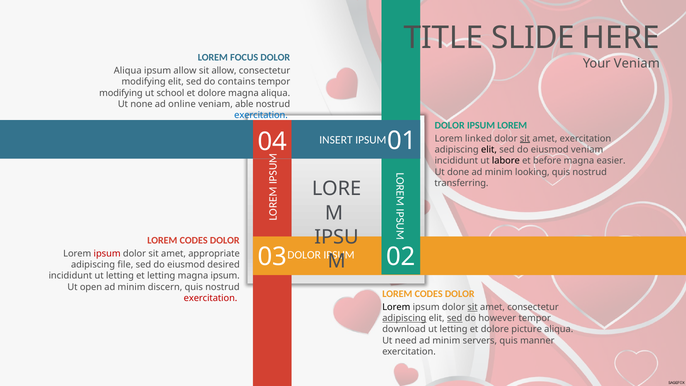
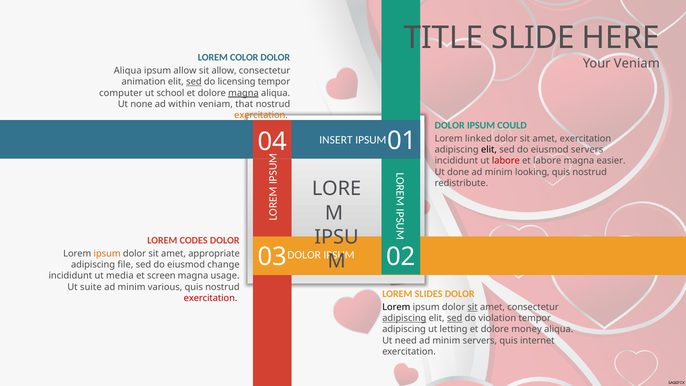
FOCUS: FOCUS -> COLOR
modifying at (144, 82): modifying -> animation
sed at (194, 82) underline: none -> present
contains: contains -> licensing
modifying at (121, 93): modifying -> computer
magna at (243, 93) underline: none -> present
online: online -> within
able: able -> that
exercitation at (261, 115) colour: blue -> orange
IPSUM LOREM: LOREM -> COULD
sit at (525, 138) underline: present -> none
eiusmod veniam: veniam -> servers
labore at (506, 161) colour: black -> red
et before: before -> labore
transferring: transferring -> redistribute
ipsum at (107, 254) colour: red -> orange
desired: desired -> change
incididunt ut letting: letting -> media
et letting: letting -> screen
magna ipsum: ipsum -> usage
open: open -> suite
discern: discern -> various
CODES at (429, 294): CODES -> SLIDES
however: however -> violation
download at (404, 329): download -> adipiscing
picture: picture -> money
manner: manner -> internet
